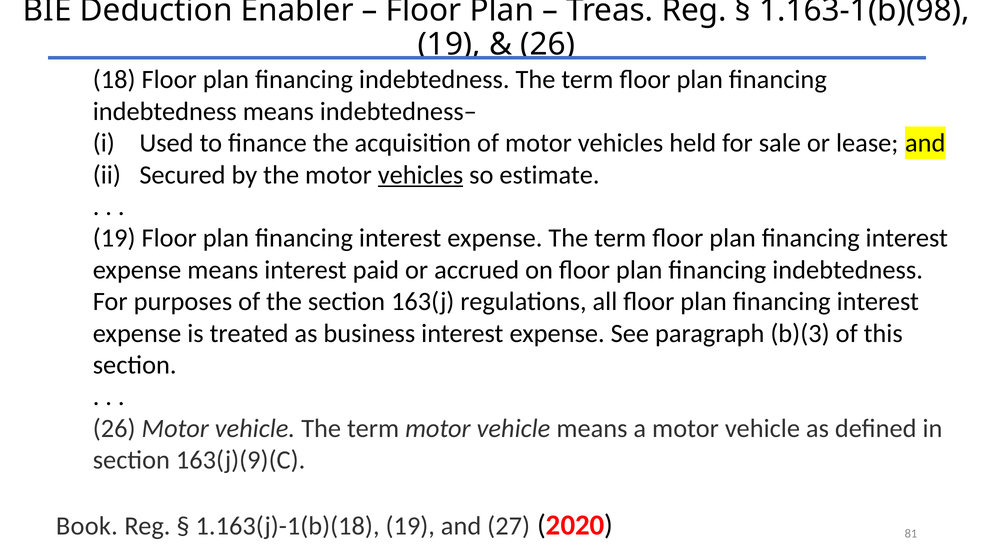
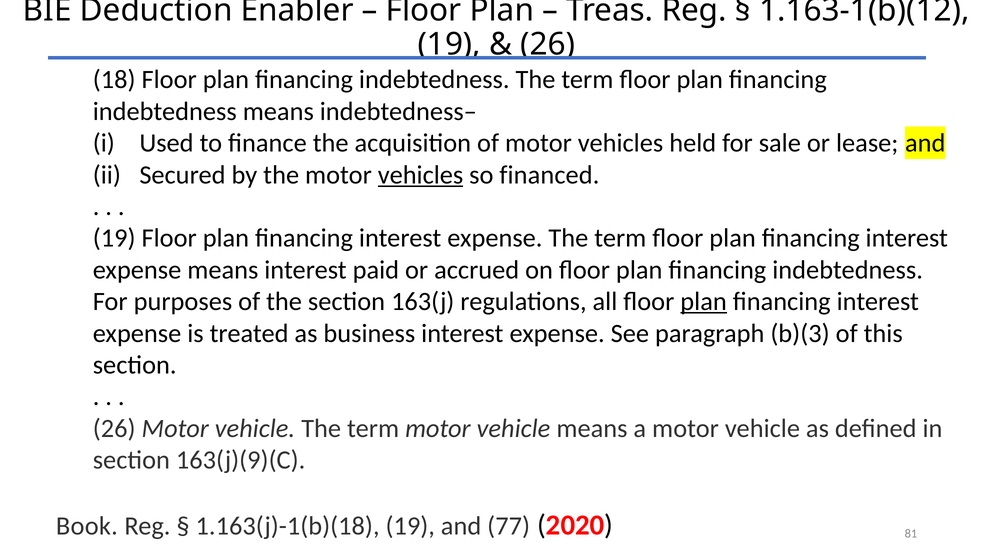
1.163-1(b)(98: 1.163-1(b)(98 -> 1.163-1(b)(12
estimate: estimate -> financed
plan at (704, 301) underline: none -> present
27: 27 -> 77
